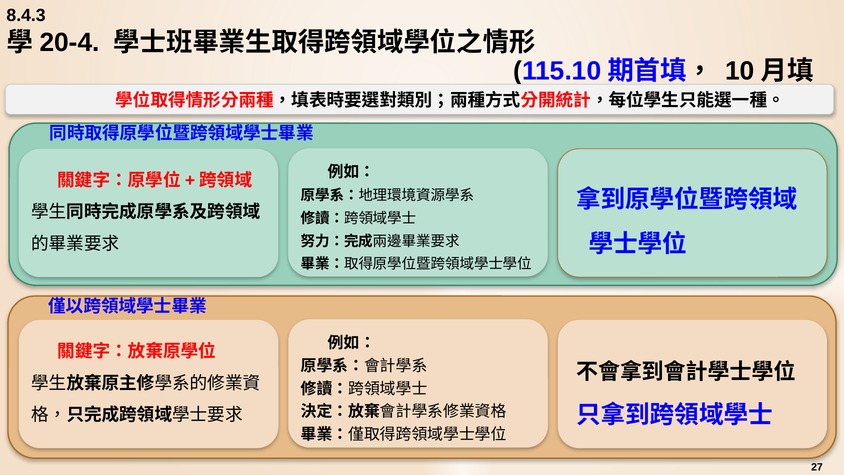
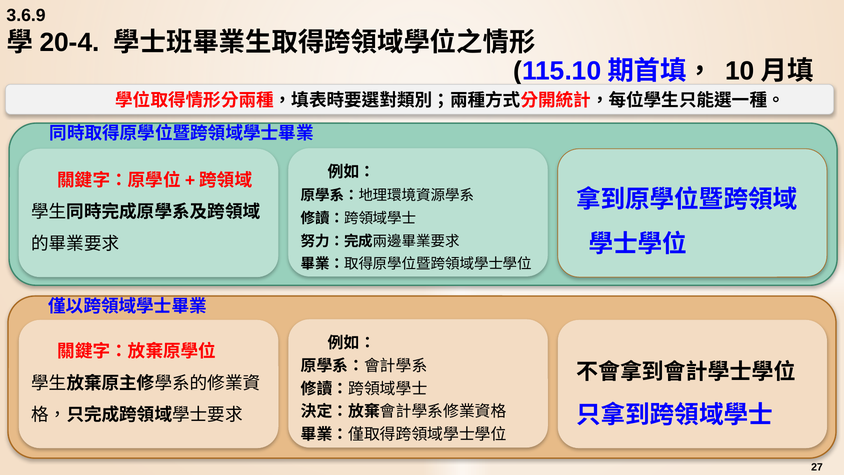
8.4.3: 8.4.3 -> 3.6.9
